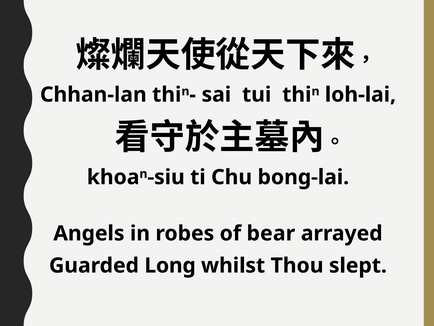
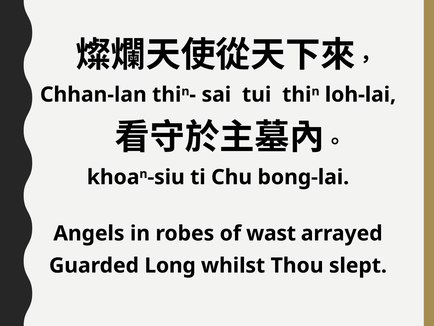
bear: bear -> wast
